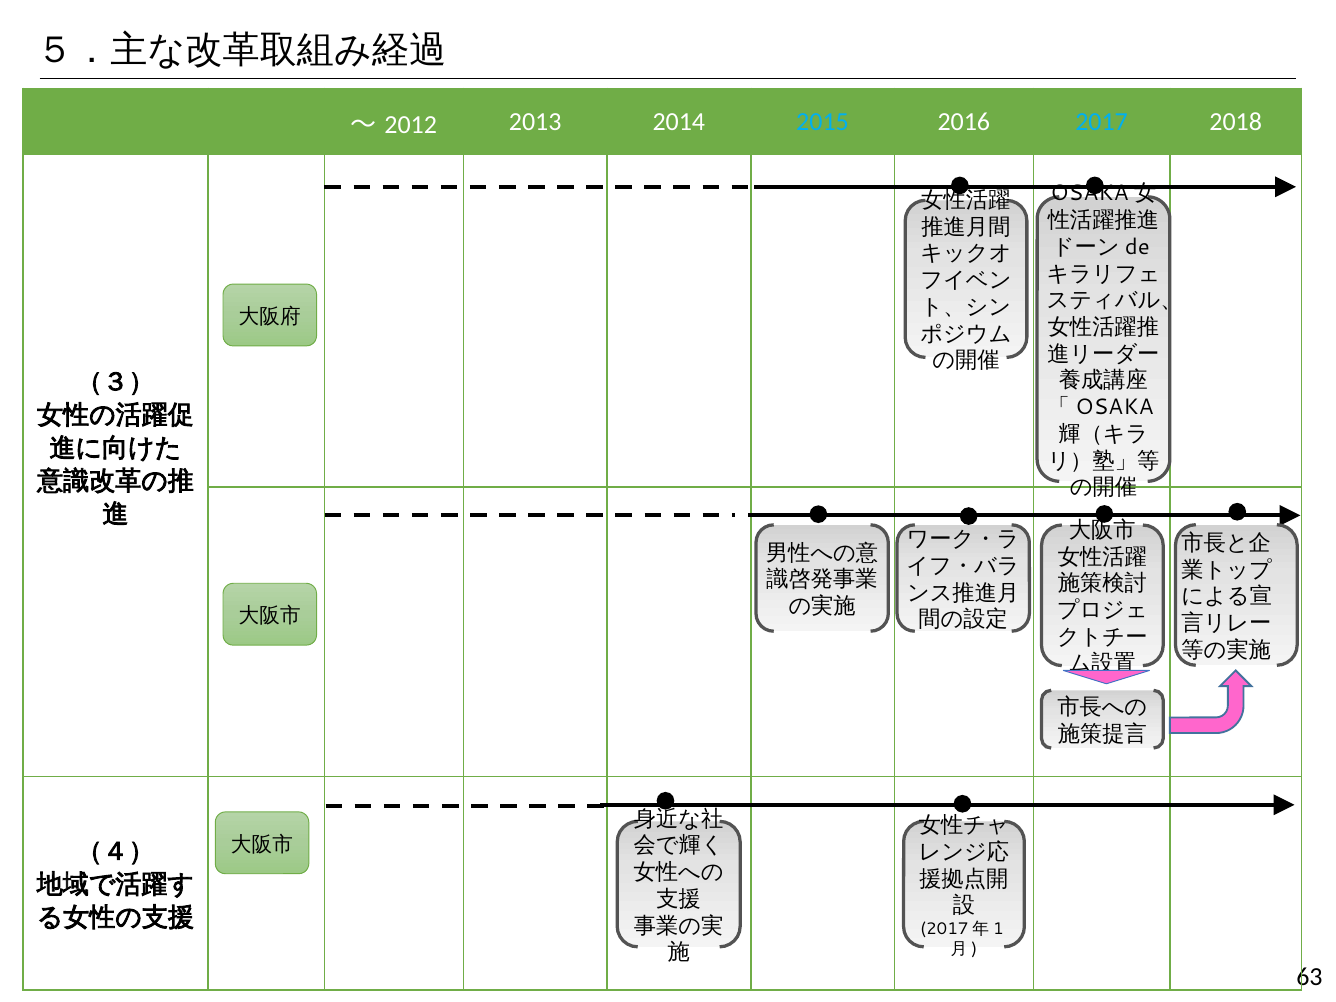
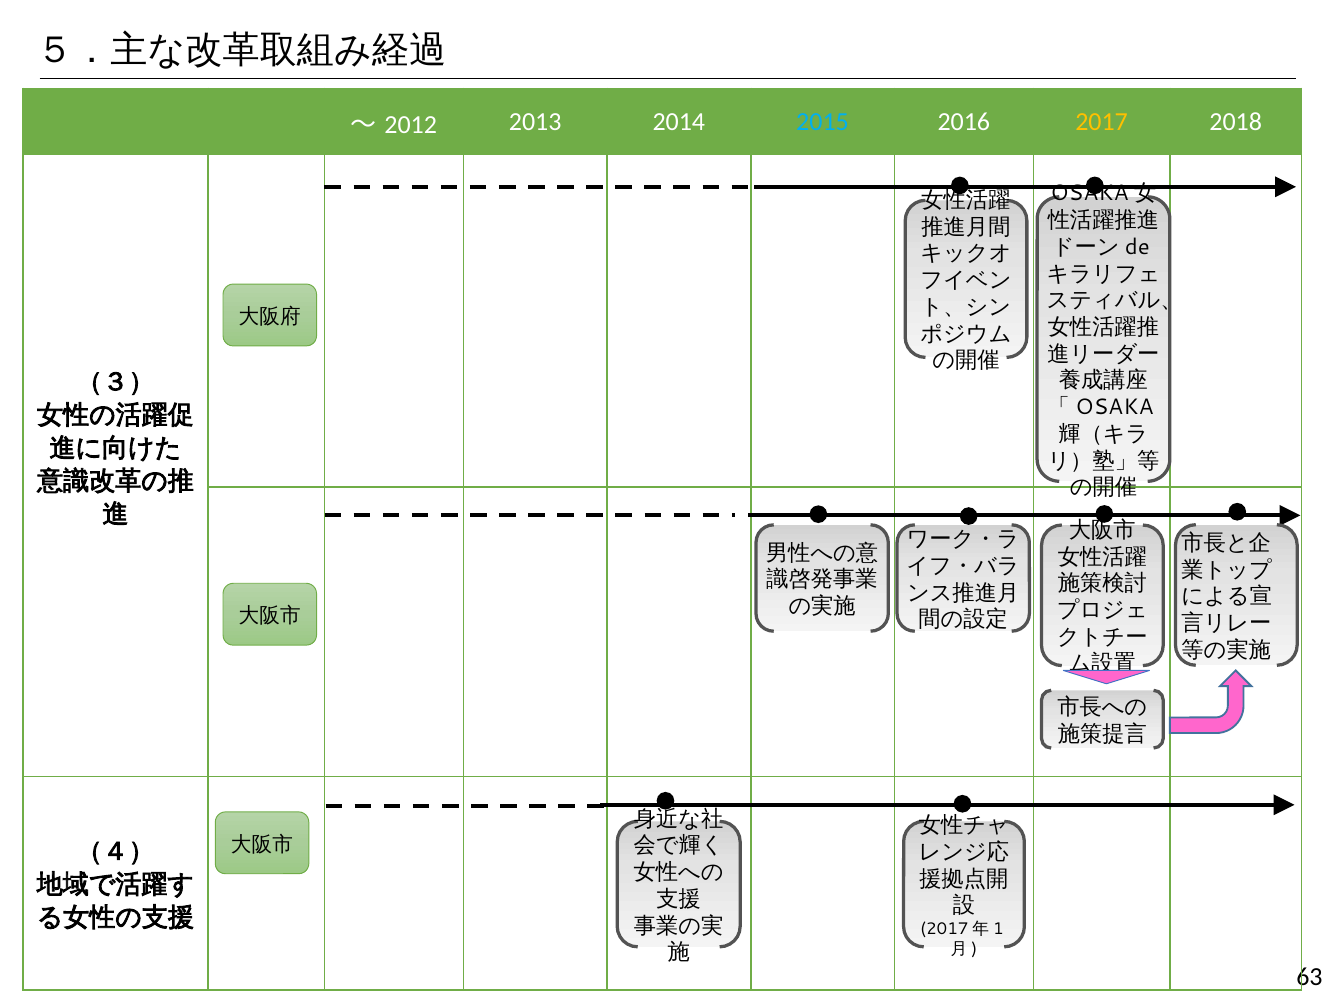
2017 colour: light blue -> yellow
